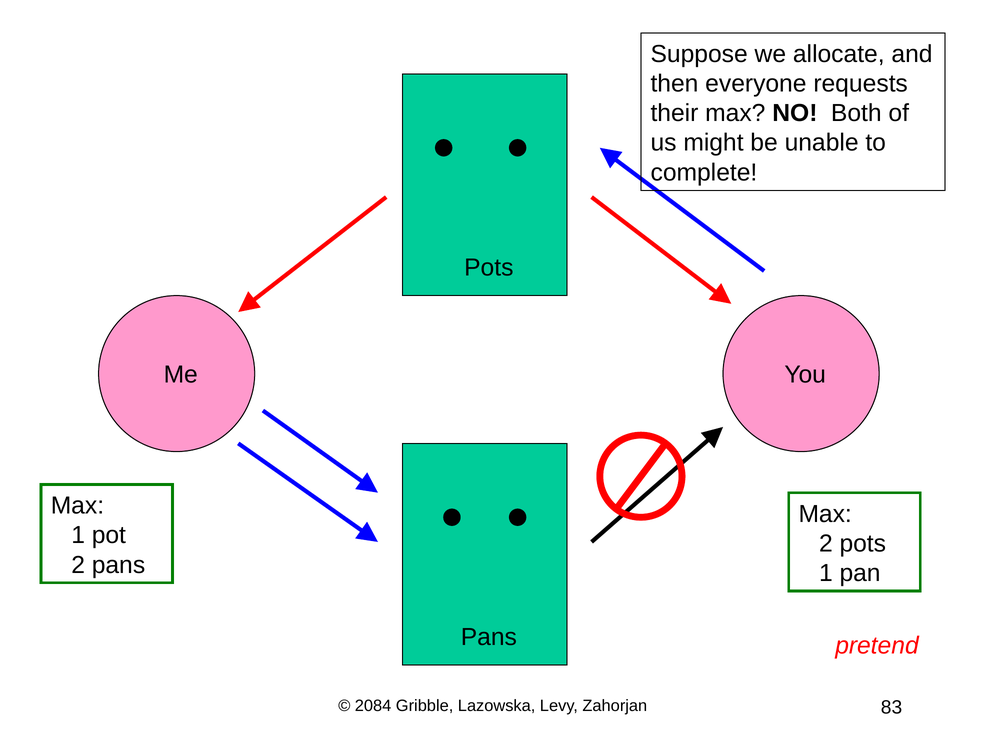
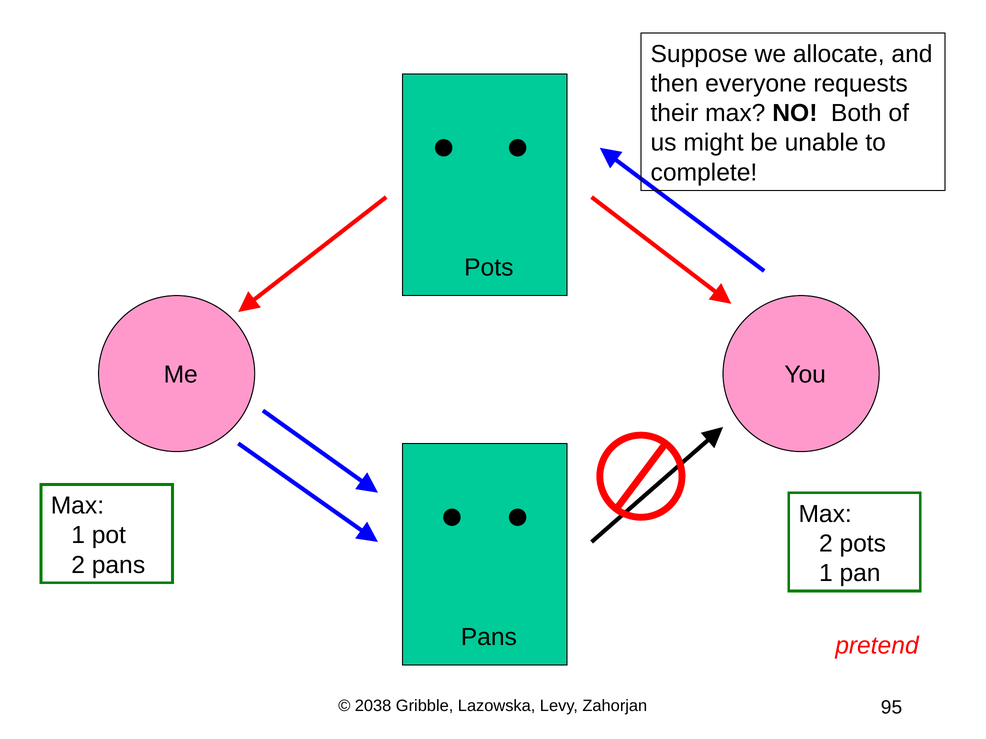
2084: 2084 -> 2038
83: 83 -> 95
